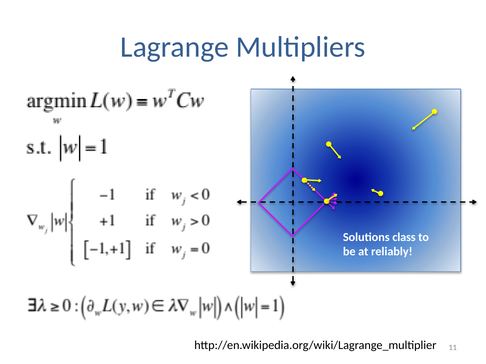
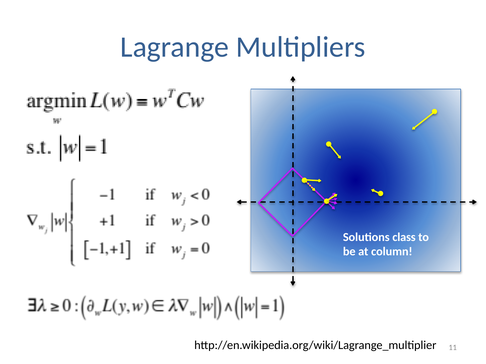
reliably: reliably -> column
